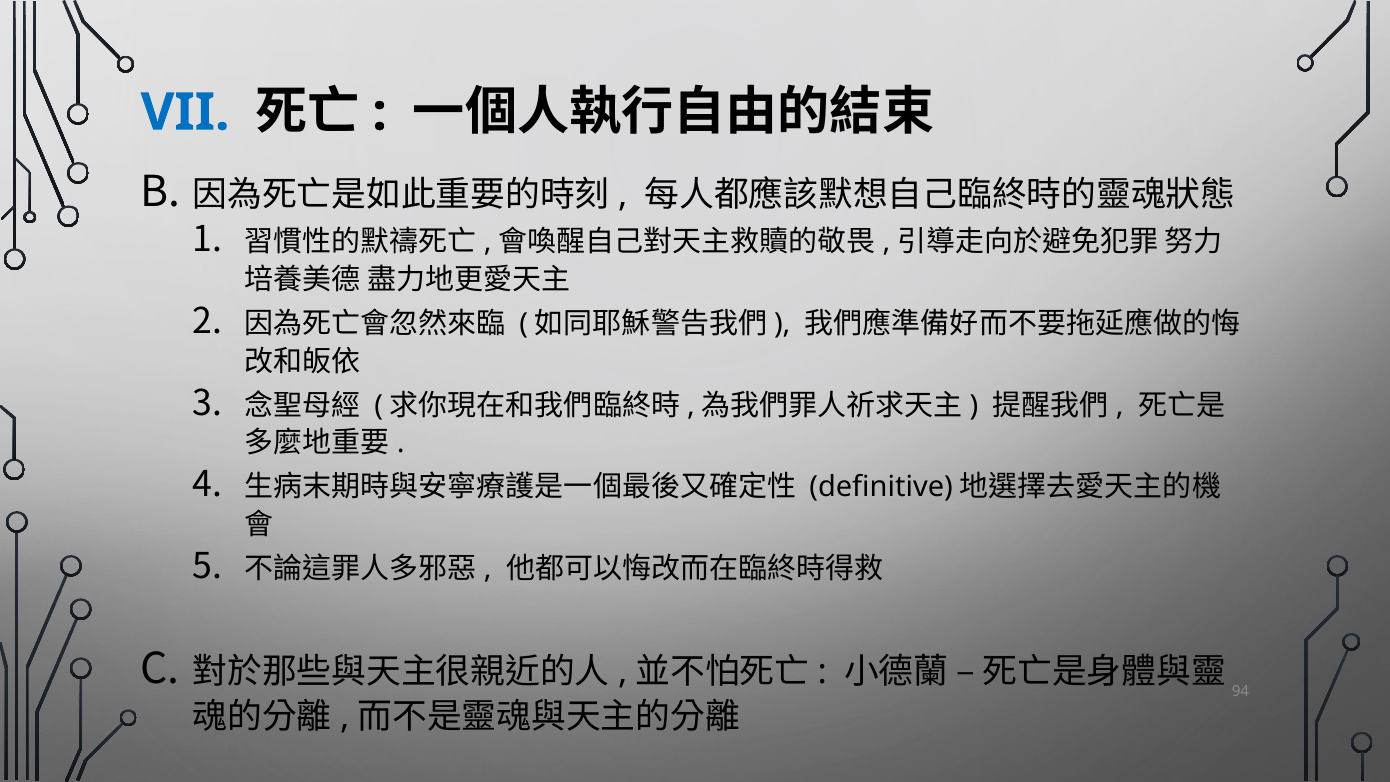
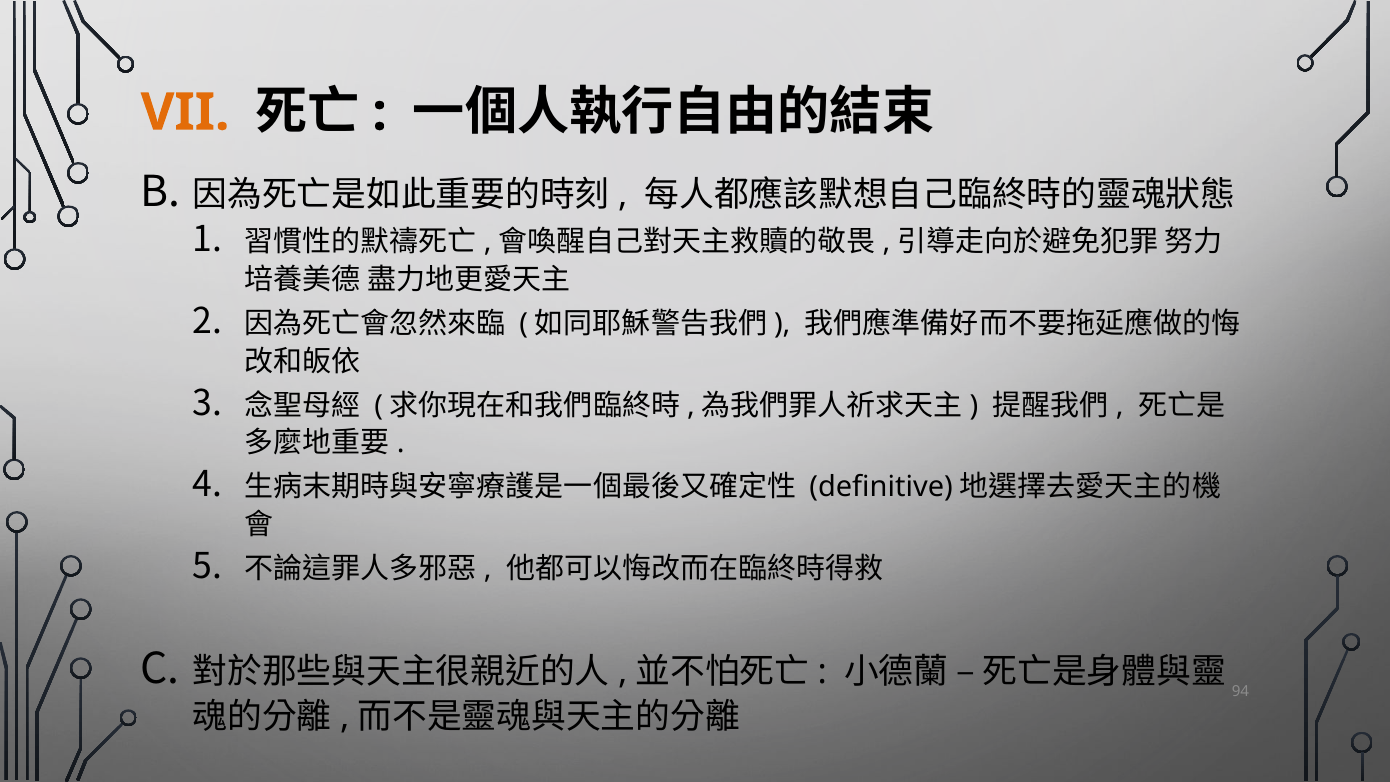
VII colour: blue -> orange
